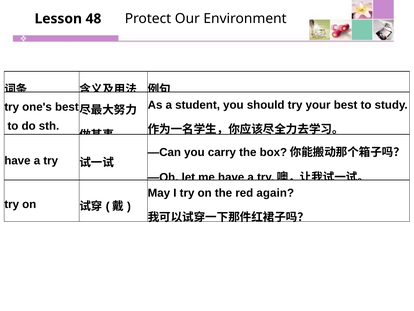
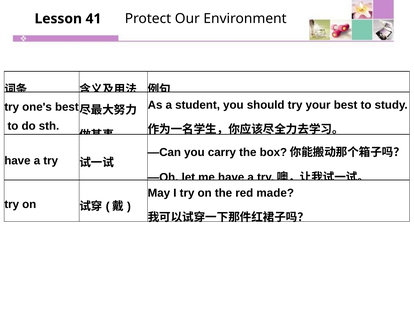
48: 48 -> 41
again: again -> made
